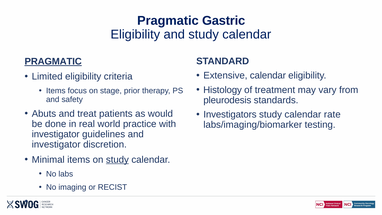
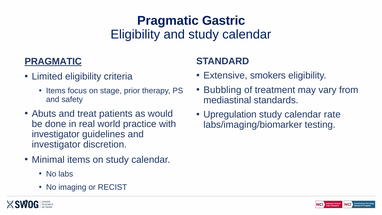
Extensive calendar: calendar -> smokers
Histology: Histology -> Bubbling
pleurodesis: pleurodesis -> mediastinal
Investigators: Investigators -> Upregulation
study at (117, 160) underline: present -> none
